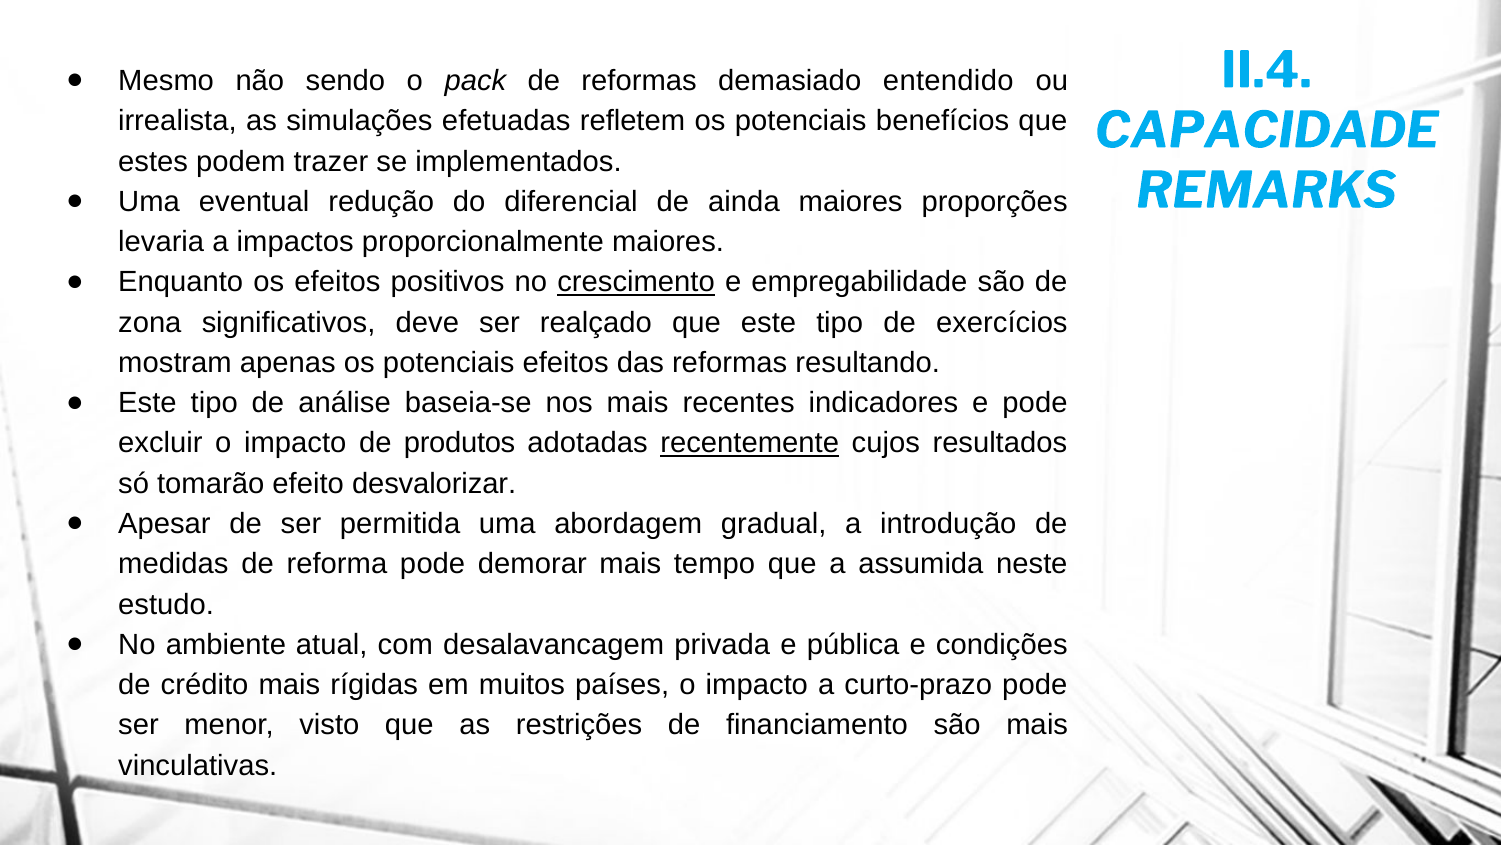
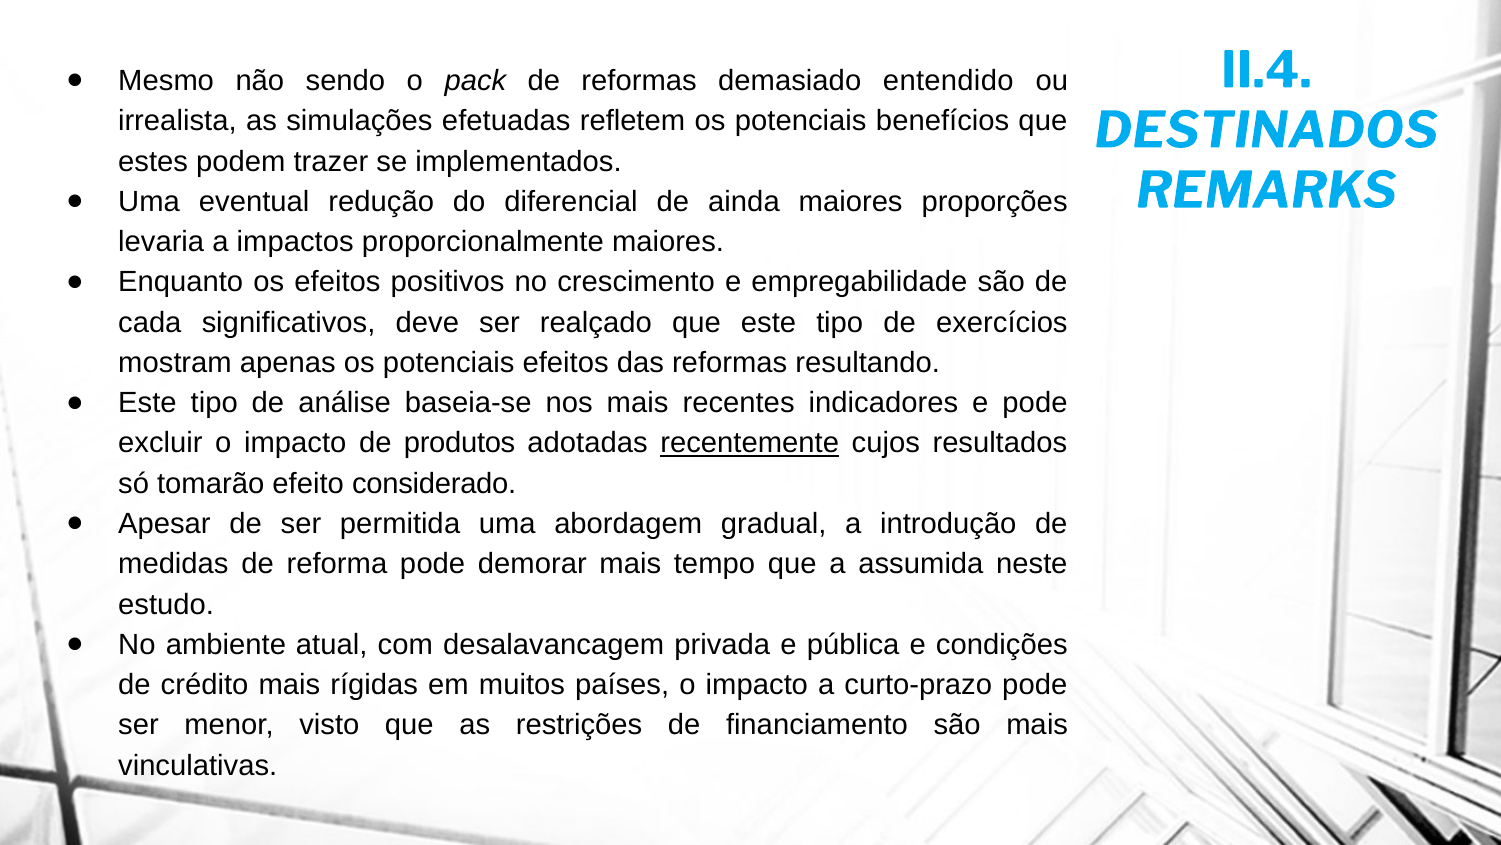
CAPACIDADE: CAPACIDADE -> DESTINADOS
crescimento underline: present -> none
zona: zona -> cada
desvalorizar: desvalorizar -> considerado
